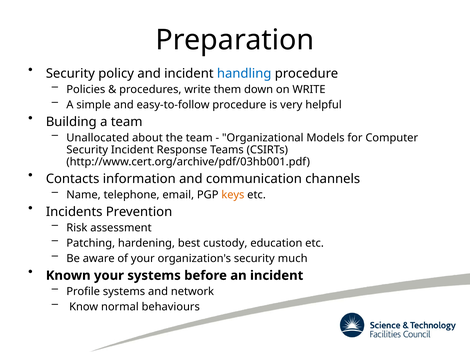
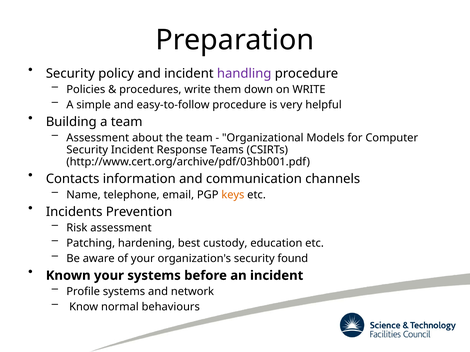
handling colour: blue -> purple
Unallocated at (98, 138): Unallocated -> Assessment
much: much -> found
